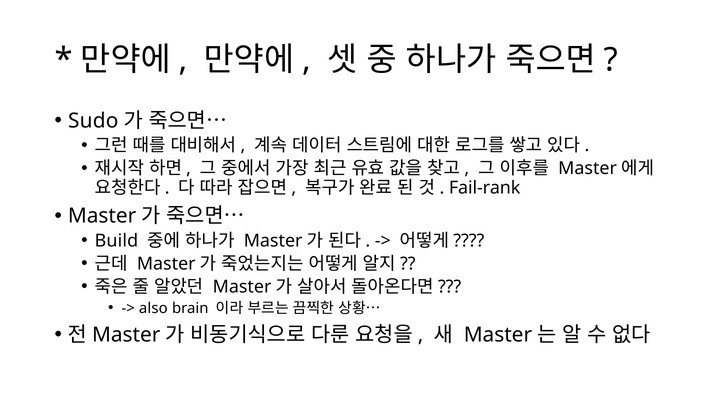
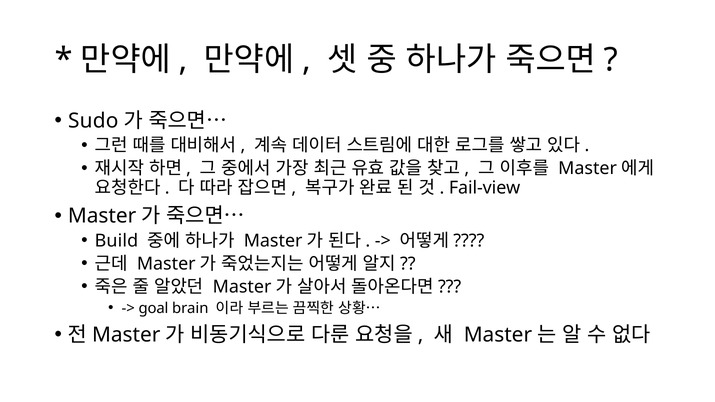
Fail-rank: Fail-rank -> Fail-view
also: also -> goal
